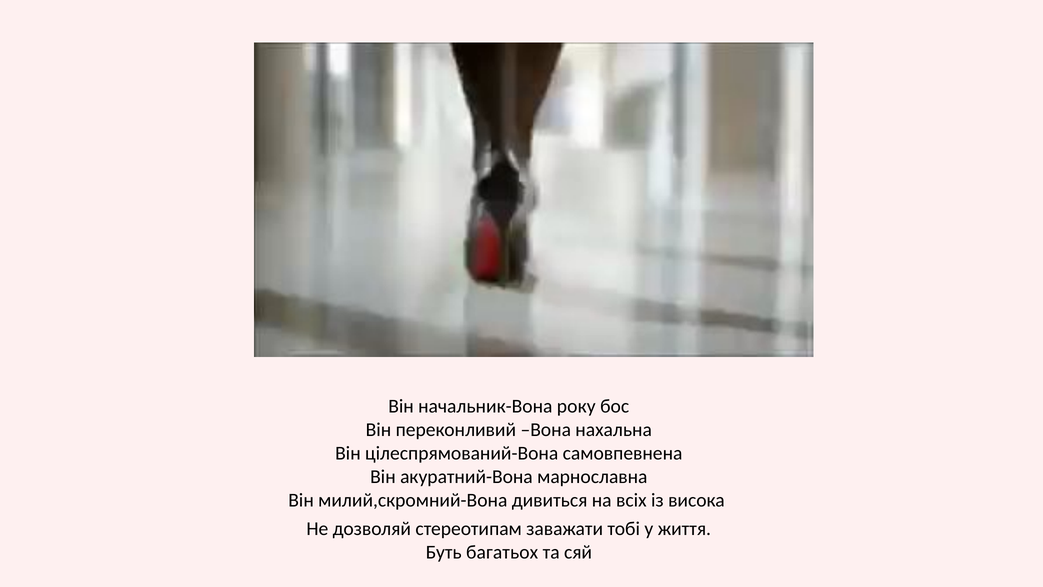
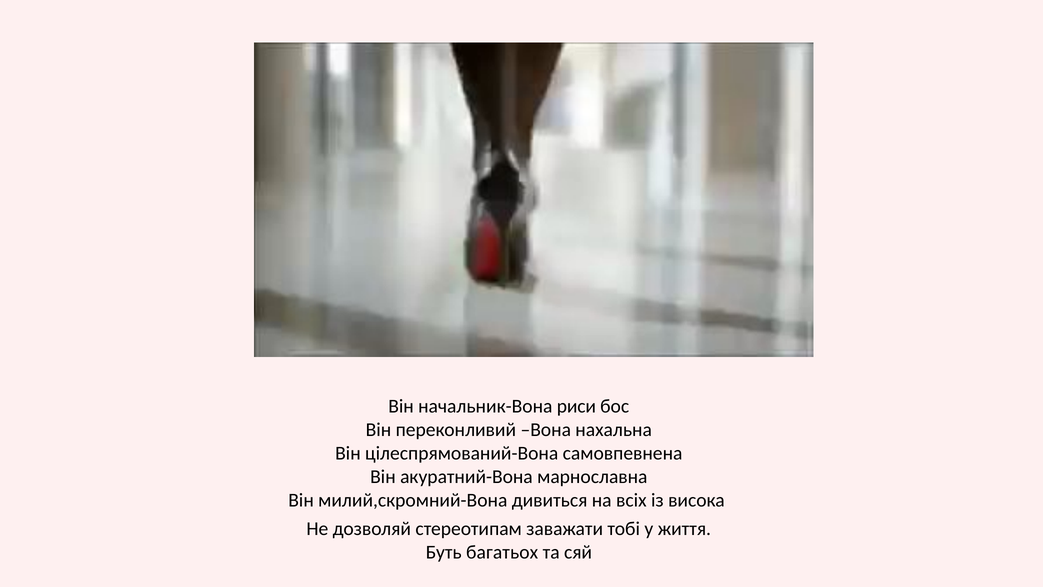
року: року -> риси
